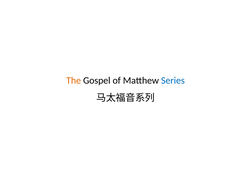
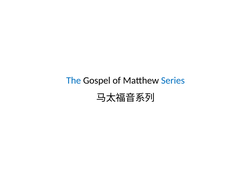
The colour: orange -> blue
